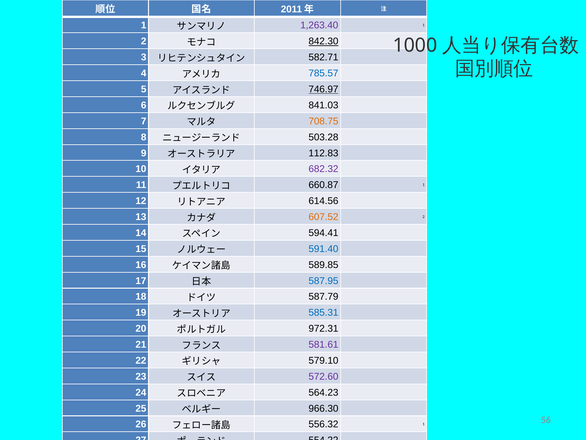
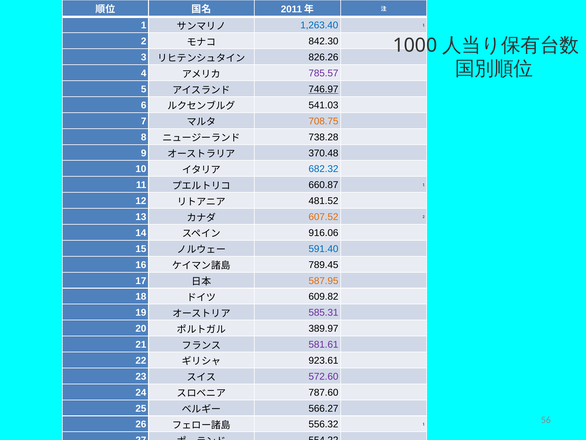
1,263.40 colour: purple -> blue
842.30 underline: present -> none
582.71: 582.71 -> 826.26
785.57 colour: blue -> purple
841.03: 841.03 -> 541.03
503.28: 503.28 -> 738.28
112.83: 112.83 -> 370.48
682.32 colour: purple -> blue
614.56: 614.56 -> 481.52
594.41: 594.41 -> 916.06
589.85: 589.85 -> 789.45
587.95 colour: blue -> orange
587.79: 587.79 -> 609.82
585.31 colour: blue -> purple
972.31: 972.31 -> 389.97
579.10: 579.10 -> 923.61
564.23: 564.23 -> 787.60
966.30: 966.30 -> 566.27
